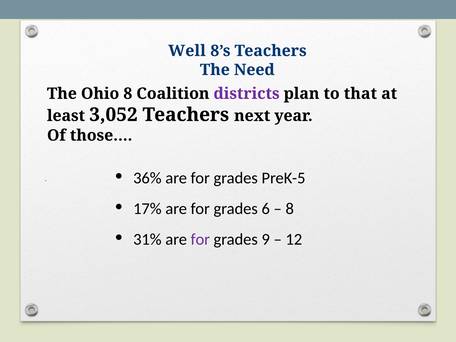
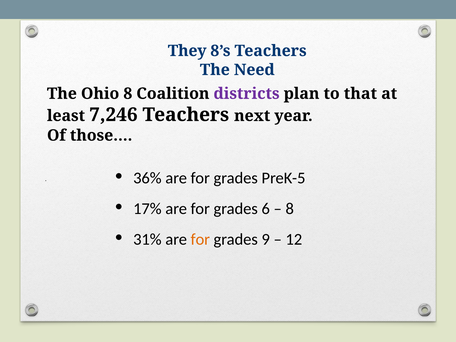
Well: Well -> They
3,052: 3,052 -> 7,246
for at (200, 239) colour: purple -> orange
